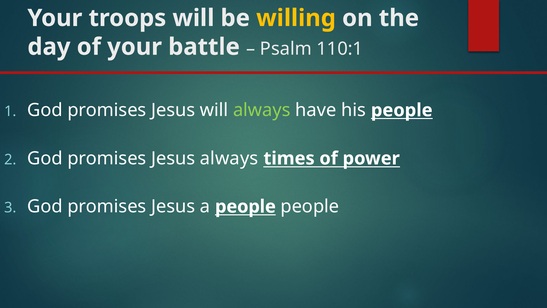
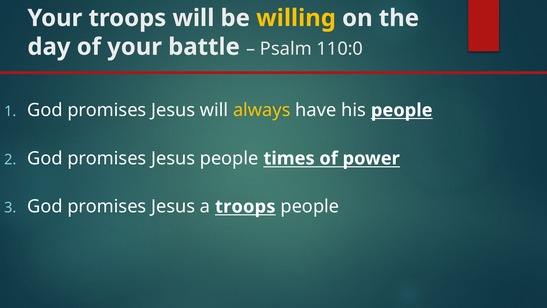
110:1: 110:1 -> 110:0
always at (262, 110) colour: light green -> yellow
Jesus always: always -> people
a people: people -> troops
